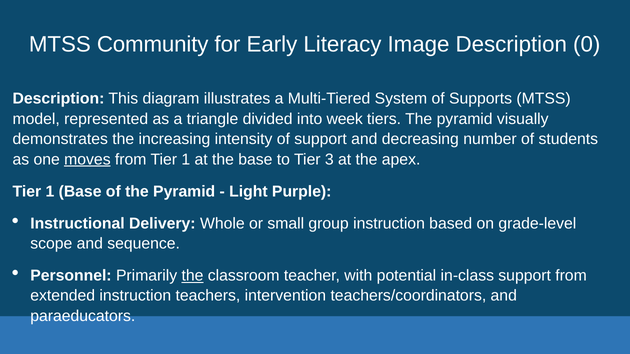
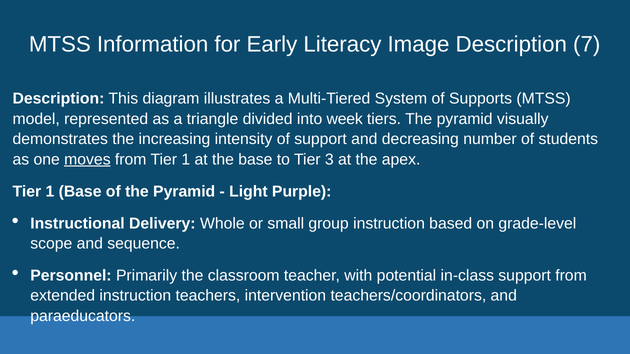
Community: Community -> Information
0: 0 -> 7
the at (192, 276) underline: present -> none
